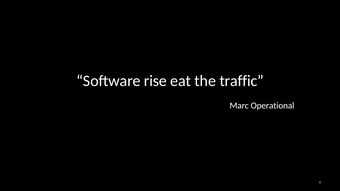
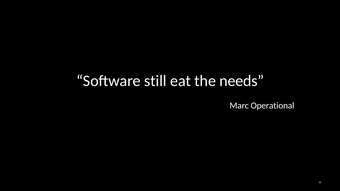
rise: rise -> still
traffic: traffic -> needs
